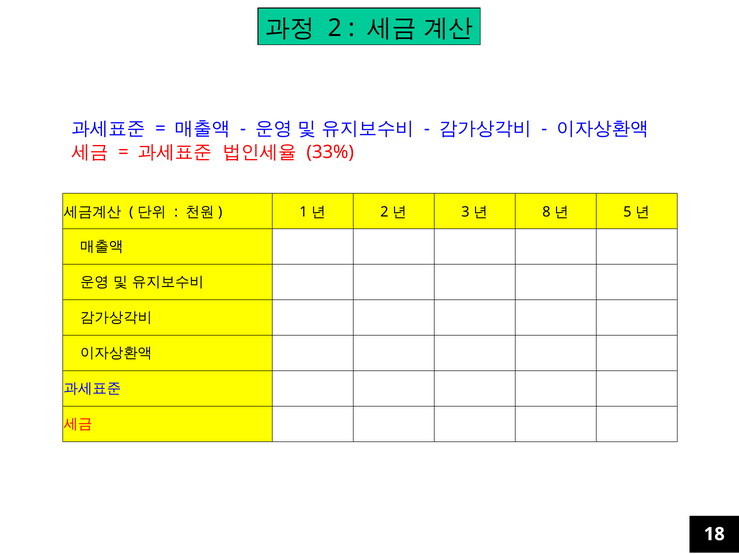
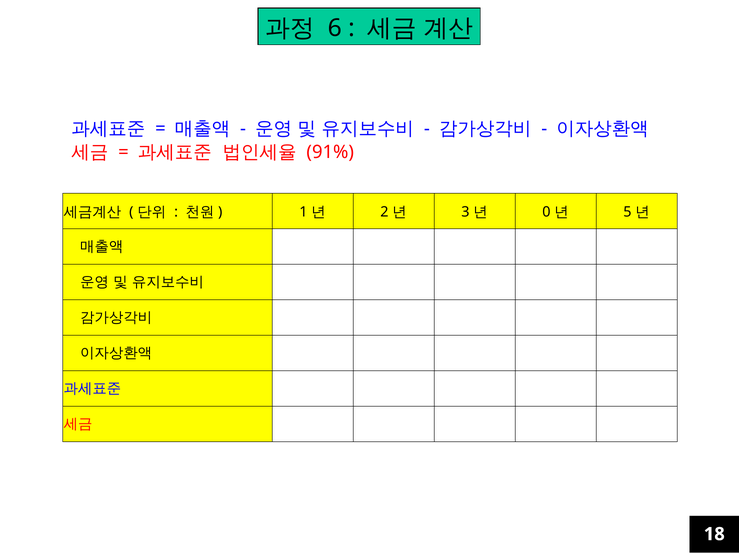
2 at (335, 28): 2 -> 6
33%: 33% -> 91%
8: 8 -> 0
